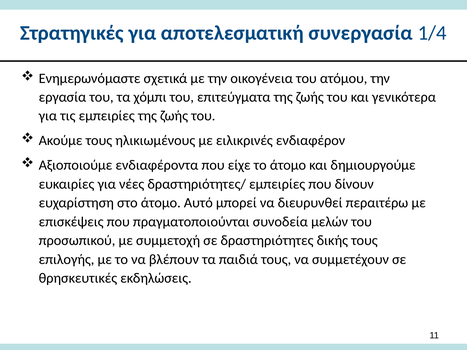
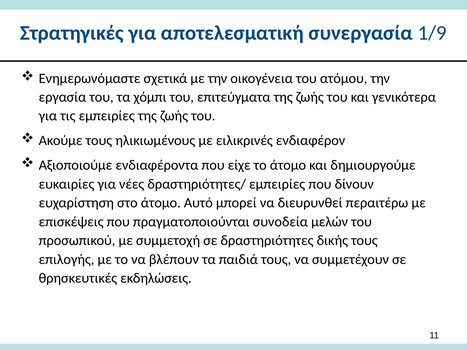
1/4: 1/4 -> 1/9
